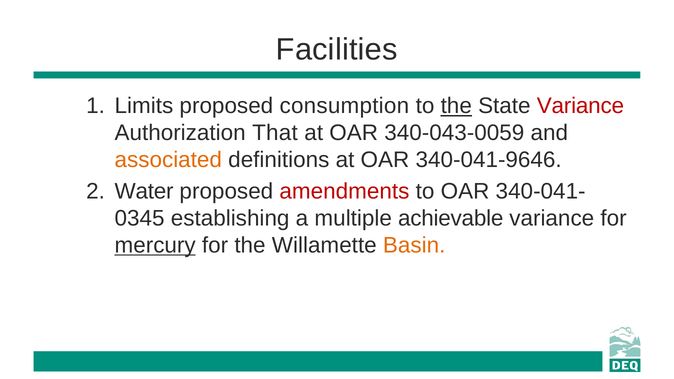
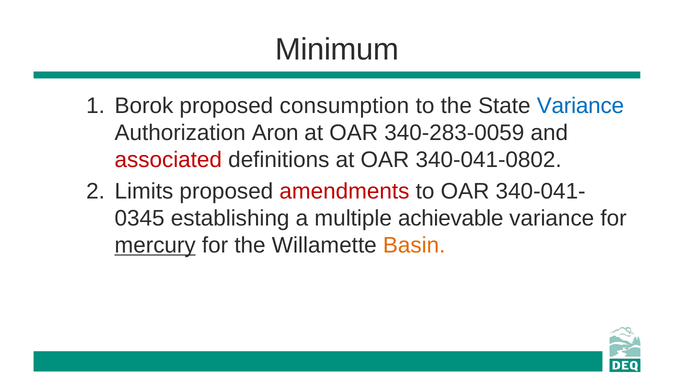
Facilities: Facilities -> Minimum
Limits: Limits -> Borok
the at (456, 106) underline: present -> none
Variance at (580, 106) colour: red -> blue
That: That -> Aron
340-043-0059: 340-043-0059 -> 340-283-0059
associated colour: orange -> red
340-041-9646: 340-041-9646 -> 340-041-0802
Water: Water -> Limits
